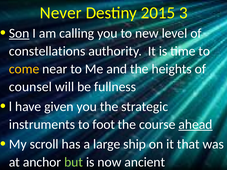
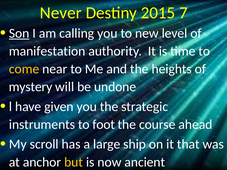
3: 3 -> 7
constellations: constellations -> manifestation
counsel: counsel -> mystery
fullness: fullness -> undone
ahead underline: present -> none
but colour: light green -> yellow
